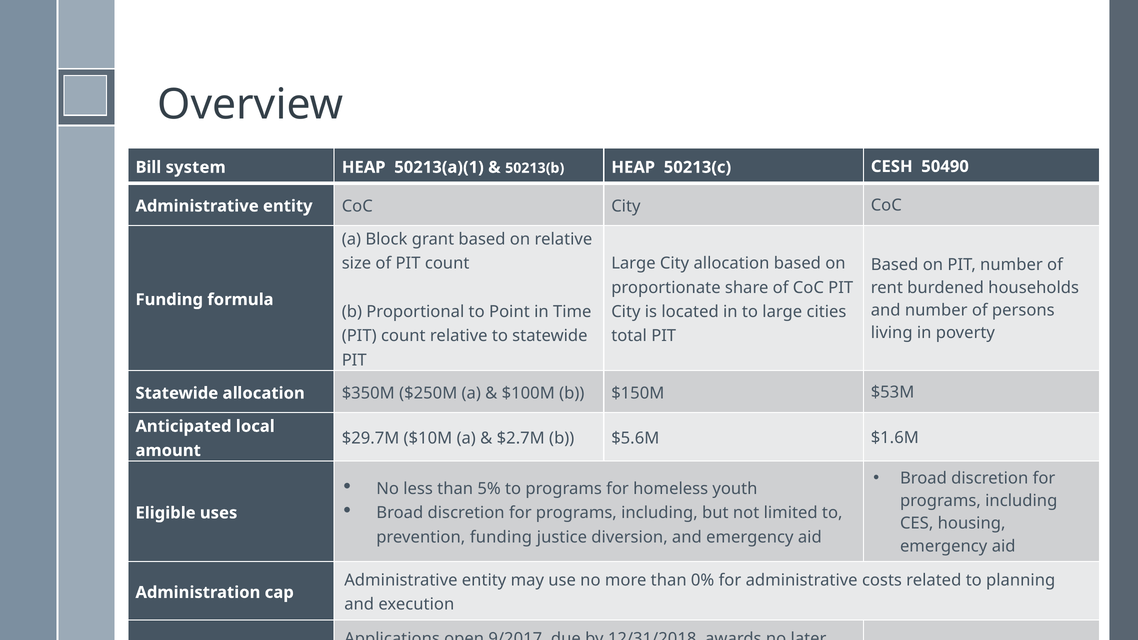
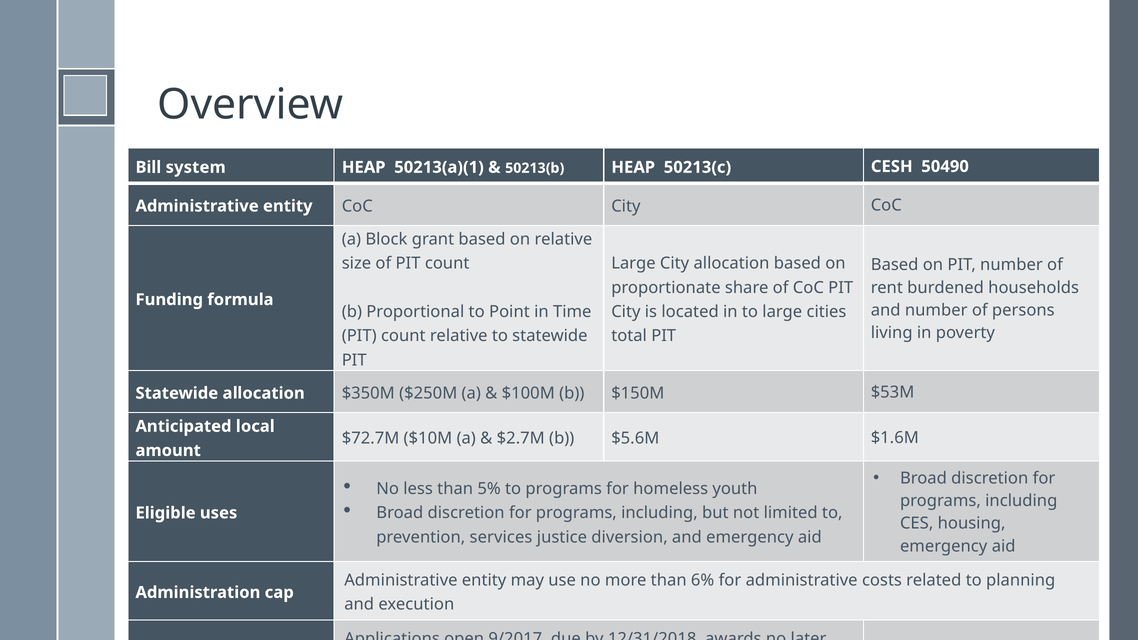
$29.7M: $29.7M -> $72.7M
prevention funding: funding -> services
0%: 0% -> 6%
